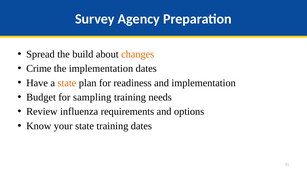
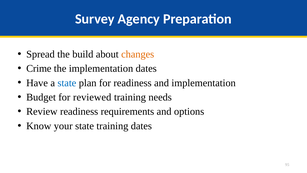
state at (67, 83) colour: orange -> blue
sampling: sampling -> reviewed
Review influenza: influenza -> readiness
